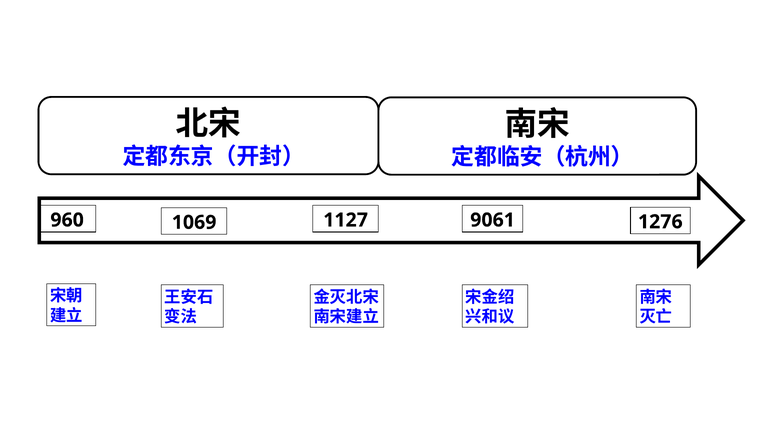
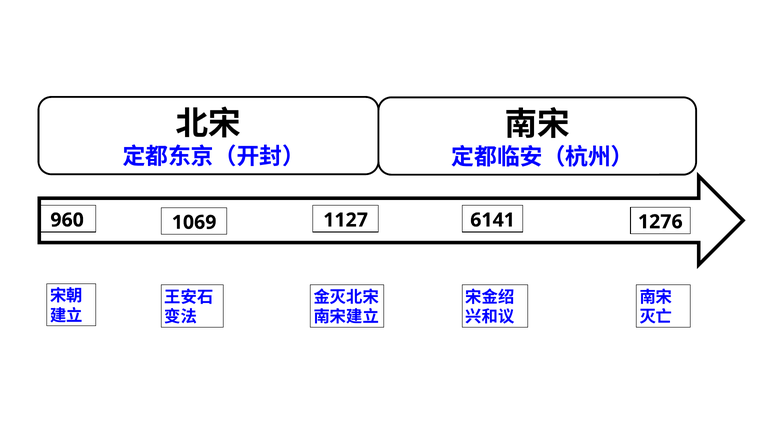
9061: 9061 -> 6141
